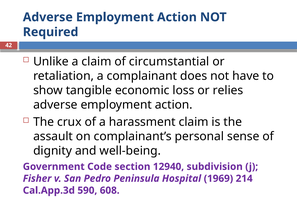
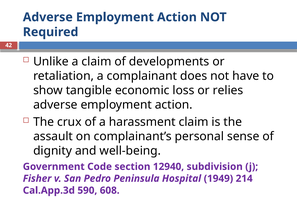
circumstantial: circumstantial -> developments
1969: 1969 -> 1949
